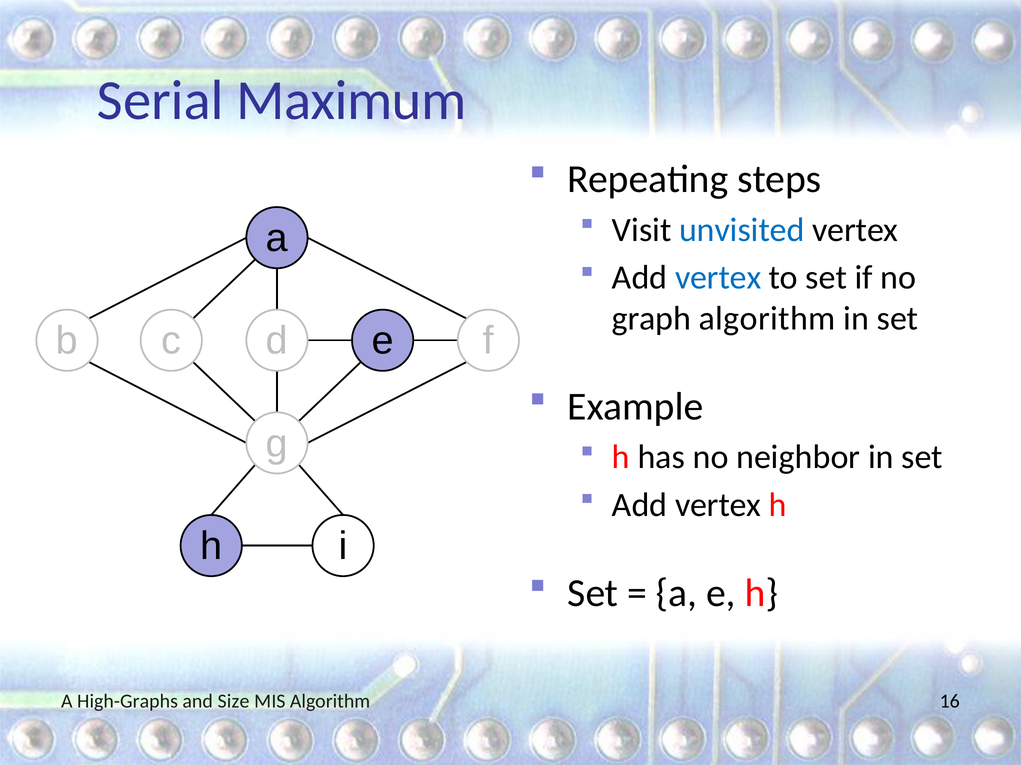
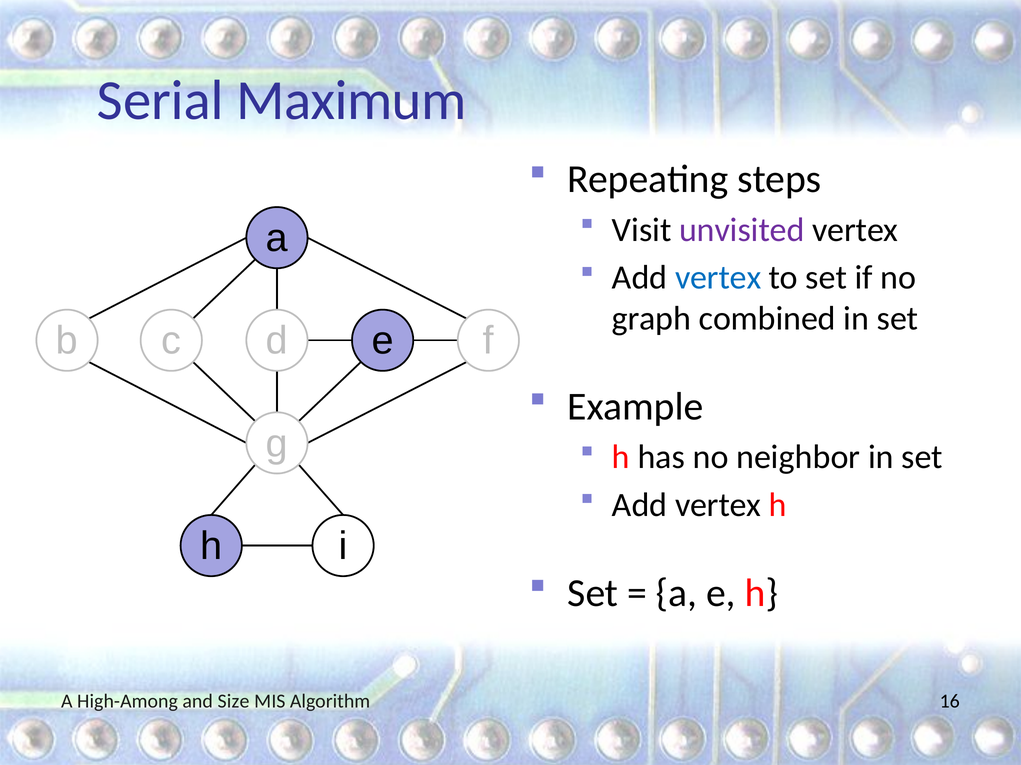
unvisited colour: blue -> purple
graph algorithm: algorithm -> combined
High-Graphs: High-Graphs -> High-Among
